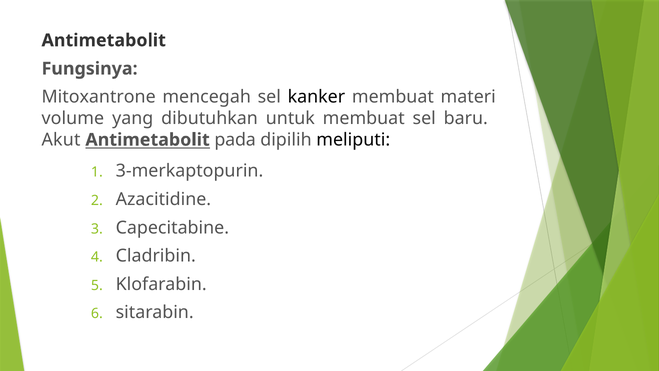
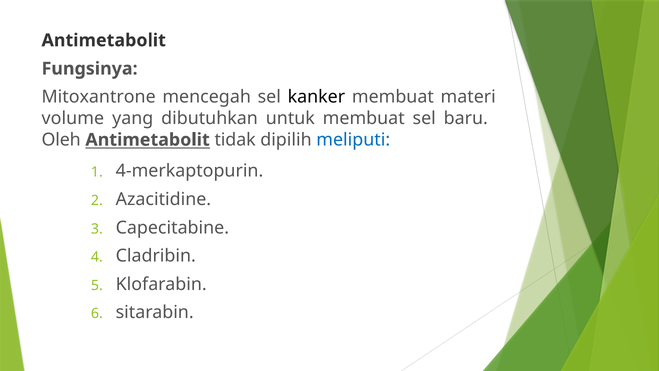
Akut: Akut -> Oleh
pada: pada -> tidak
meliputi colour: black -> blue
3-merkaptopurin: 3-merkaptopurin -> 4-merkaptopurin
